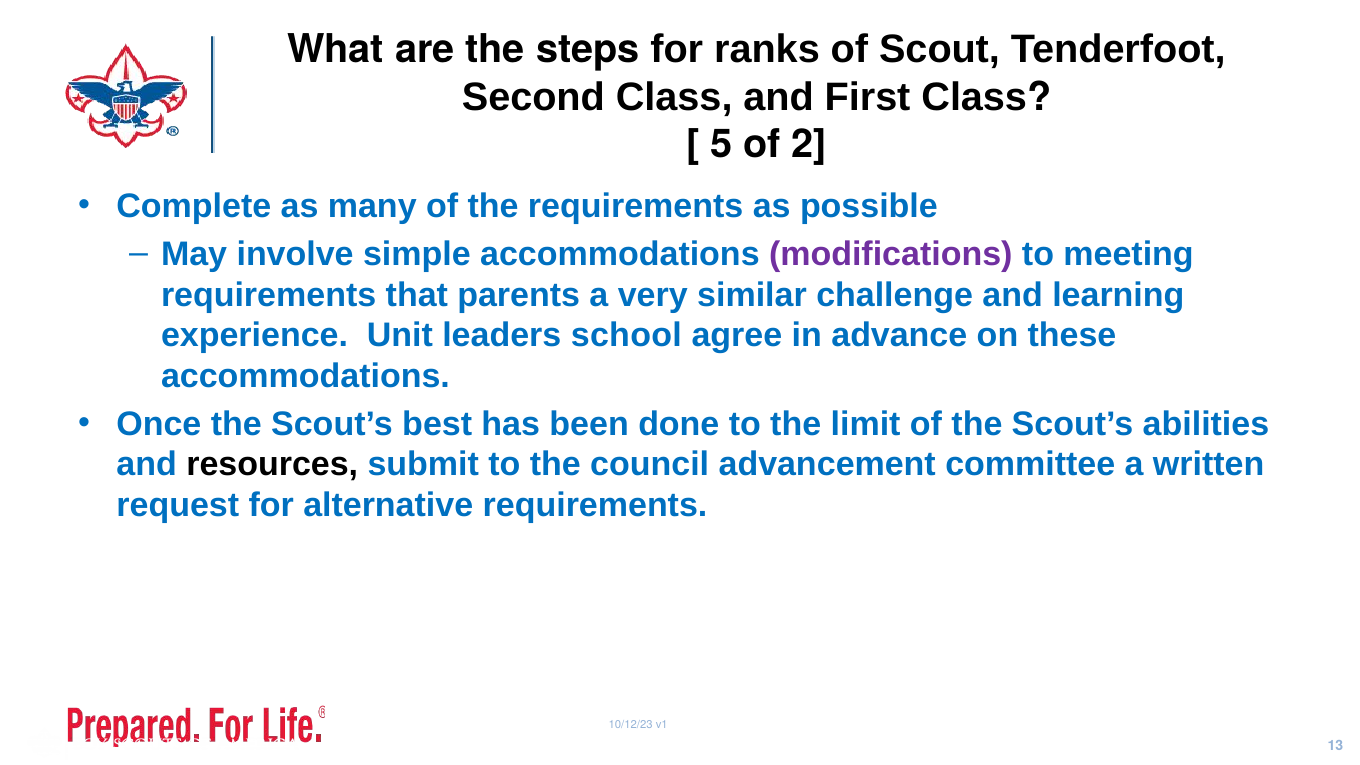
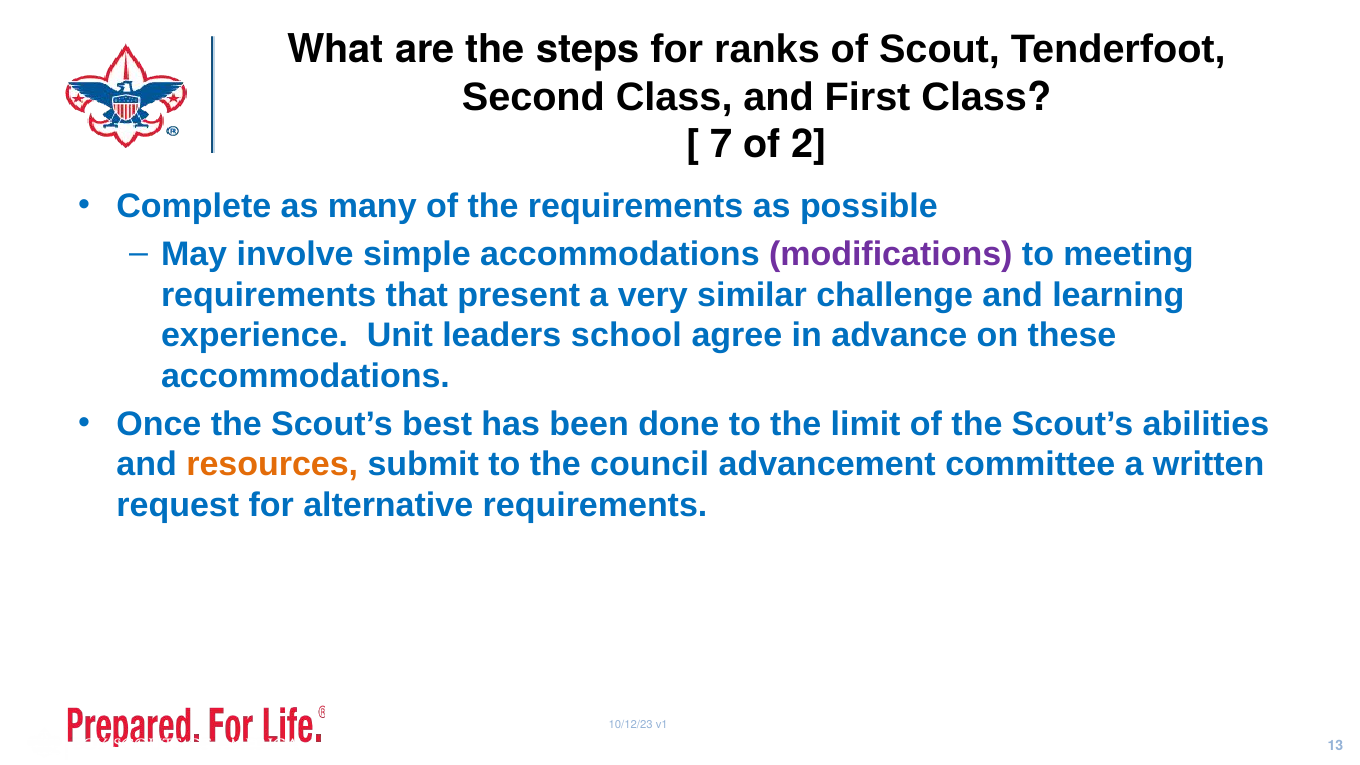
5: 5 -> 7
parents: parents -> present
resources colour: black -> orange
